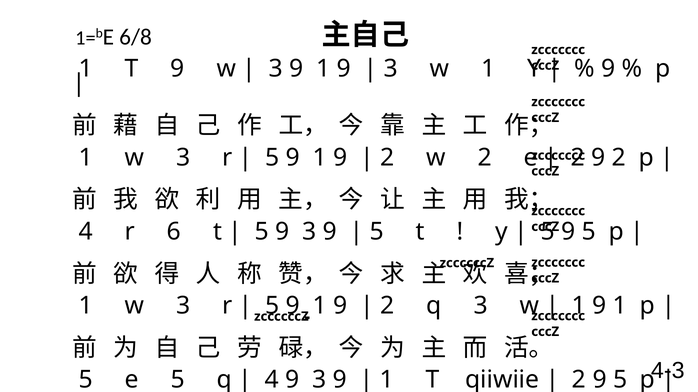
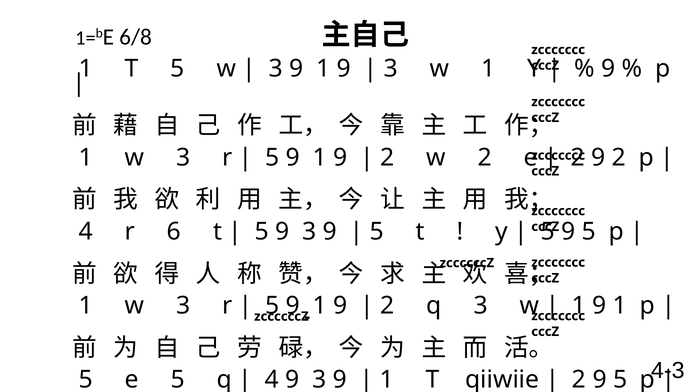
T 9: 9 -> 5
